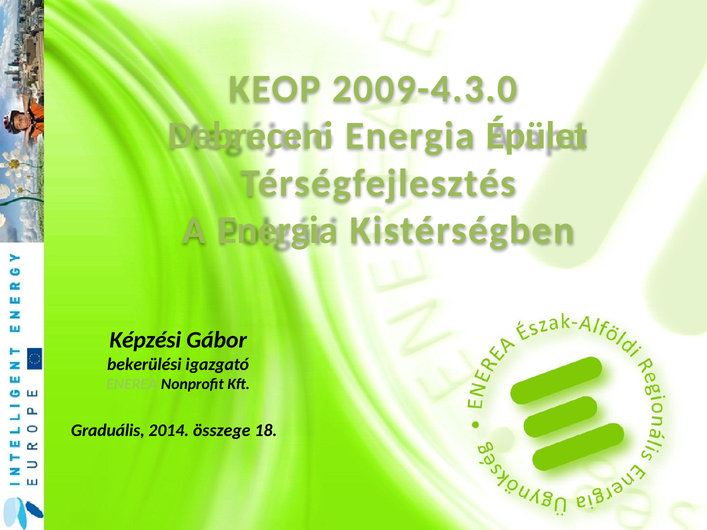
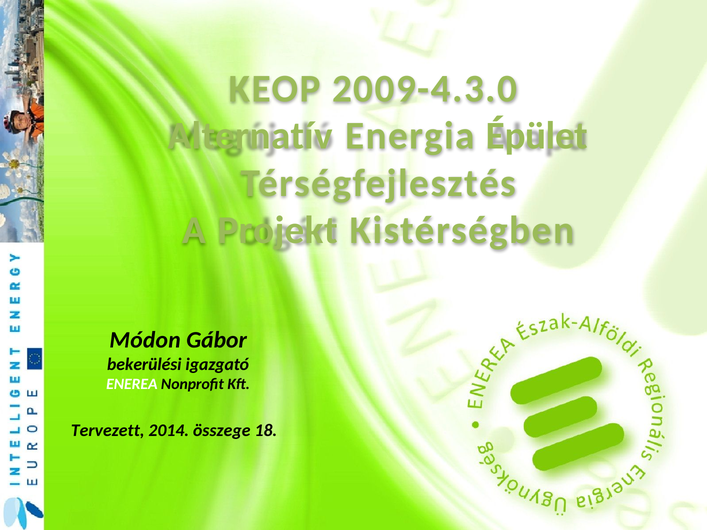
Debreceni: Debreceni -> Alternatív
A Energia: Energia -> Projekt
Képzési: Képzési -> Módon
ENEREA colour: light green -> white
Graduális: Graduális -> Tervezett
